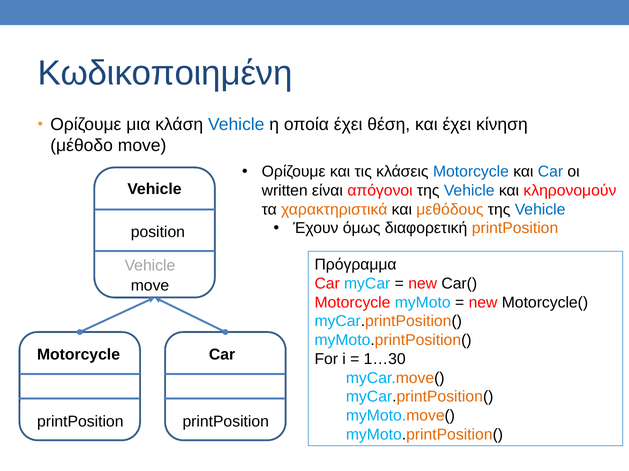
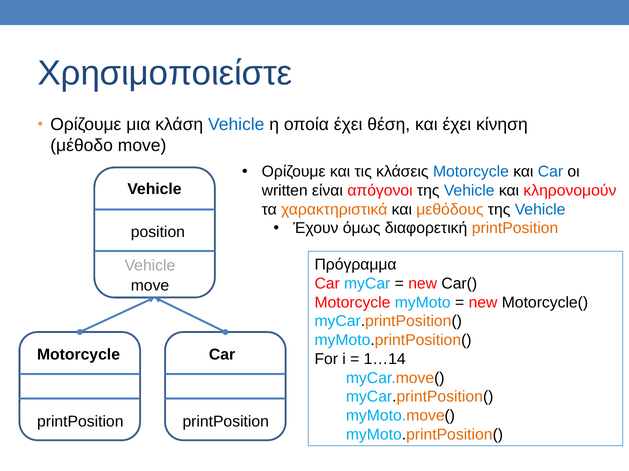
Κωδικοποιημένη: Κωδικοποιημένη -> Χρησιμοποιείστε
1…30: 1…30 -> 1…14
